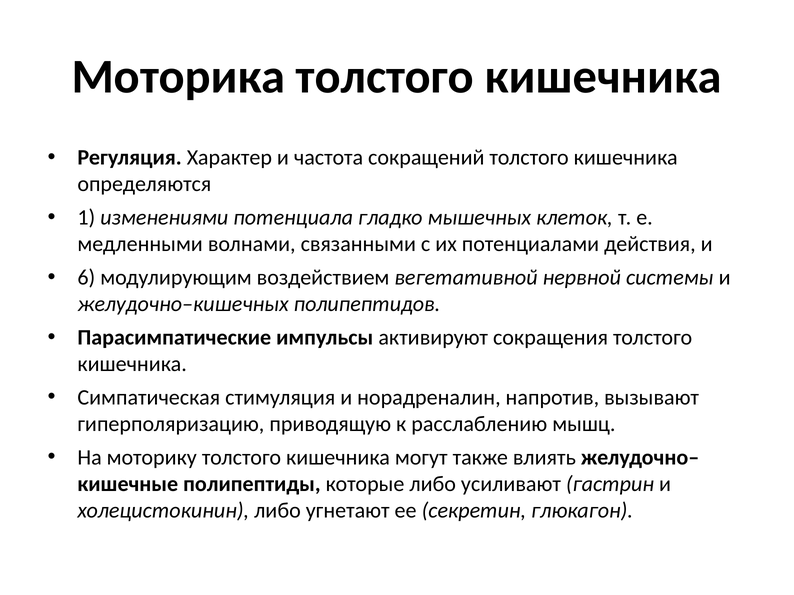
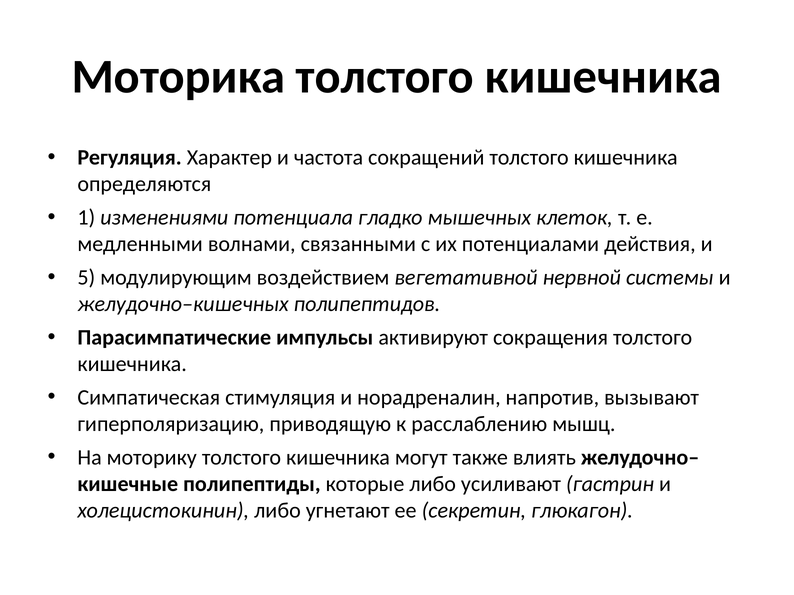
6: 6 -> 5
